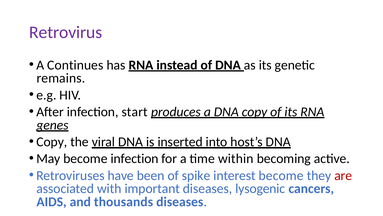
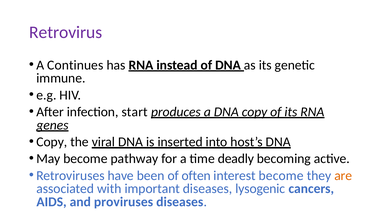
remains: remains -> immune
become infection: infection -> pathway
within: within -> deadly
spike: spike -> often
are colour: red -> orange
thousands: thousands -> proviruses
